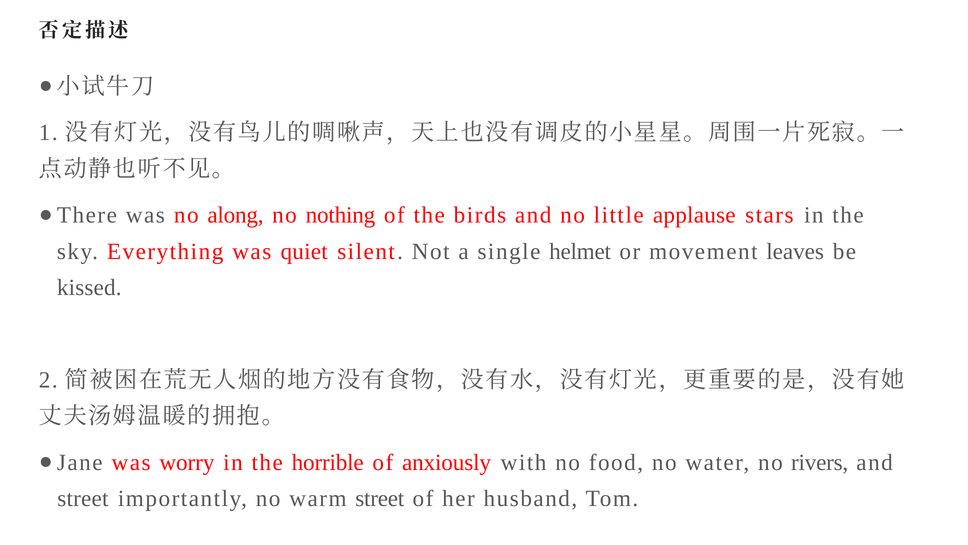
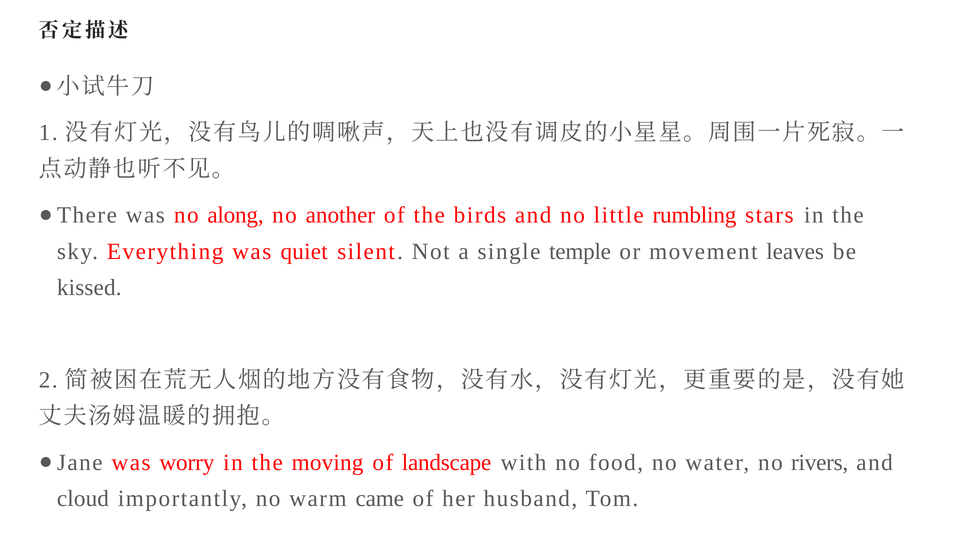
nothing: nothing -> another
applause: applause -> rumbling
helmet: helmet -> temple
horrible: horrible -> moving
anxiously: anxiously -> landscape
street at (83, 498): street -> cloud
warm street: street -> came
